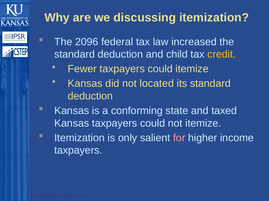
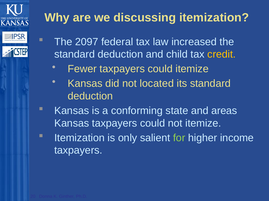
2096: 2096 -> 2097
taxed: taxed -> areas
for colour: pink -> light green
